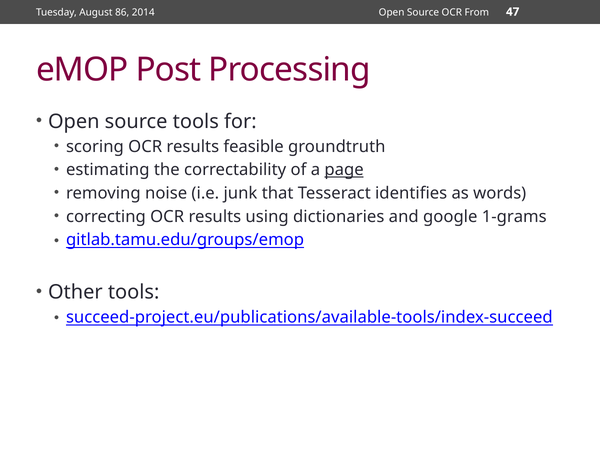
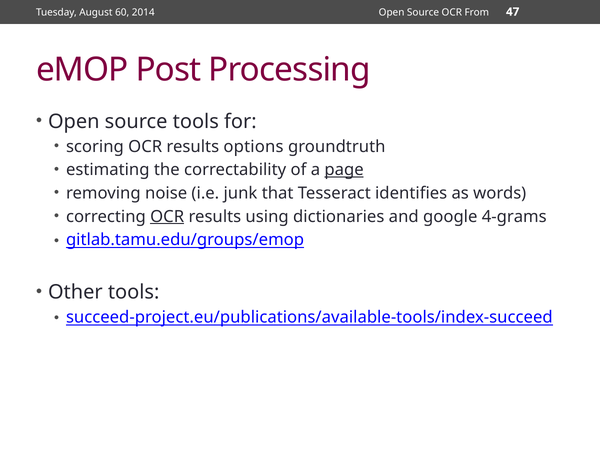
86: 86 -> 60
feasible: feasible -> options
OCR at (167, 217) underline: none -> present
1-grams: 1-grams -> 4-grams
